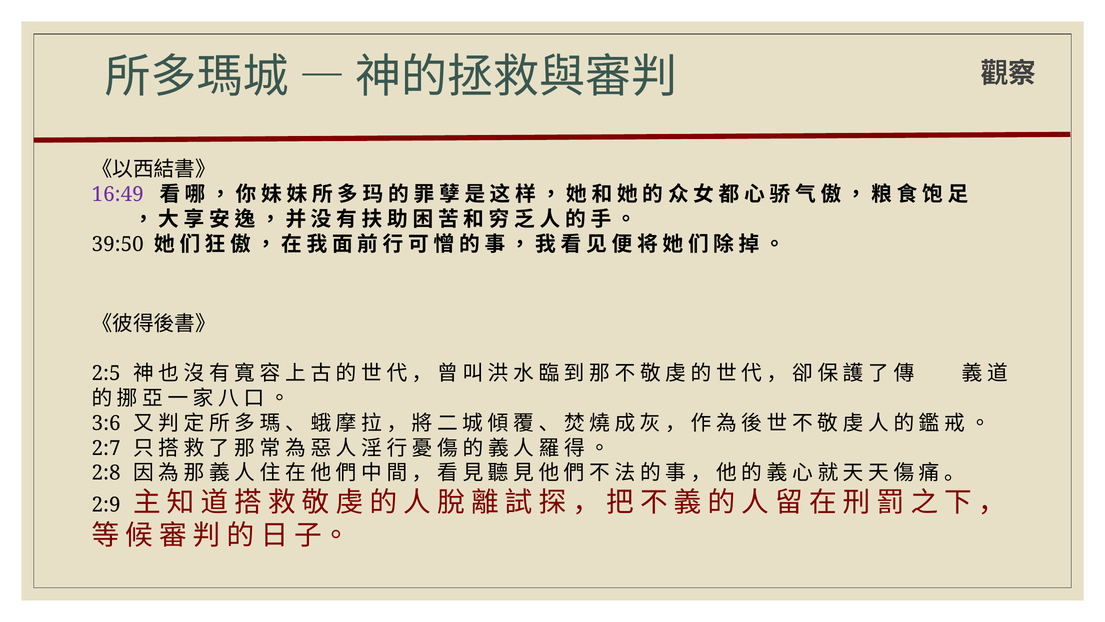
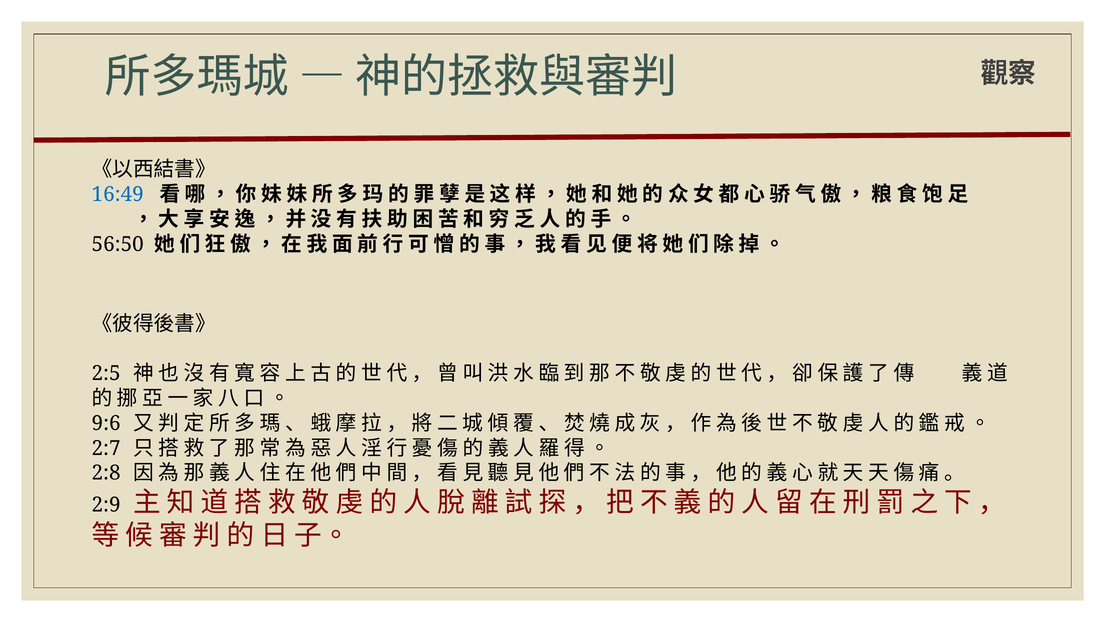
16:49 colour: purple -> blue
39:50: 39:50 -> 56:50
3:6: 3:6 -> 9:6
